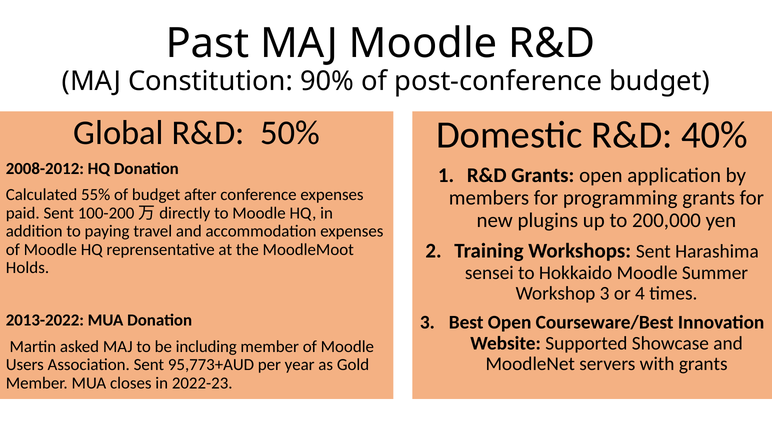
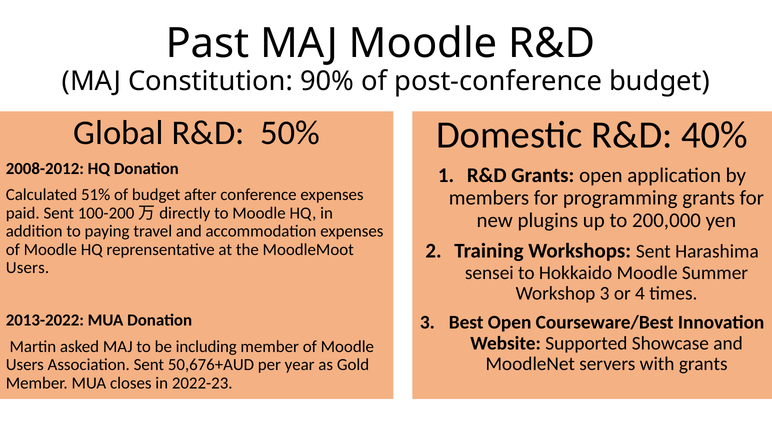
55%: 55% -> 51%
Holds at (28, 268): Holds -> Users
95,773+AUD: 95,773+AUD -> 50,676+AUD
